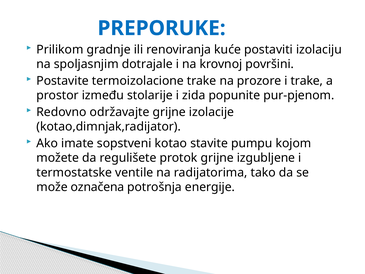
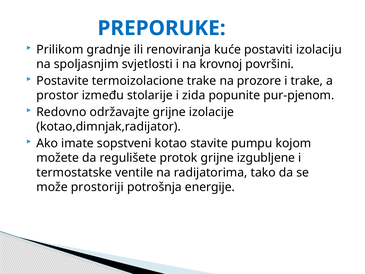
dotrajale: dotrajale -> svjetlosti
označena: označena -> prostoriji
